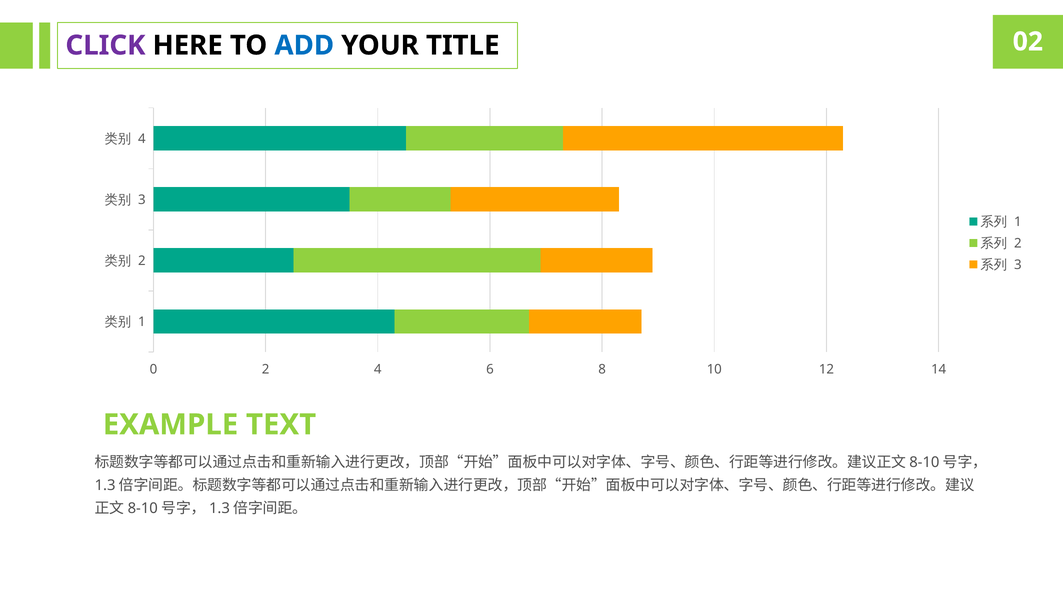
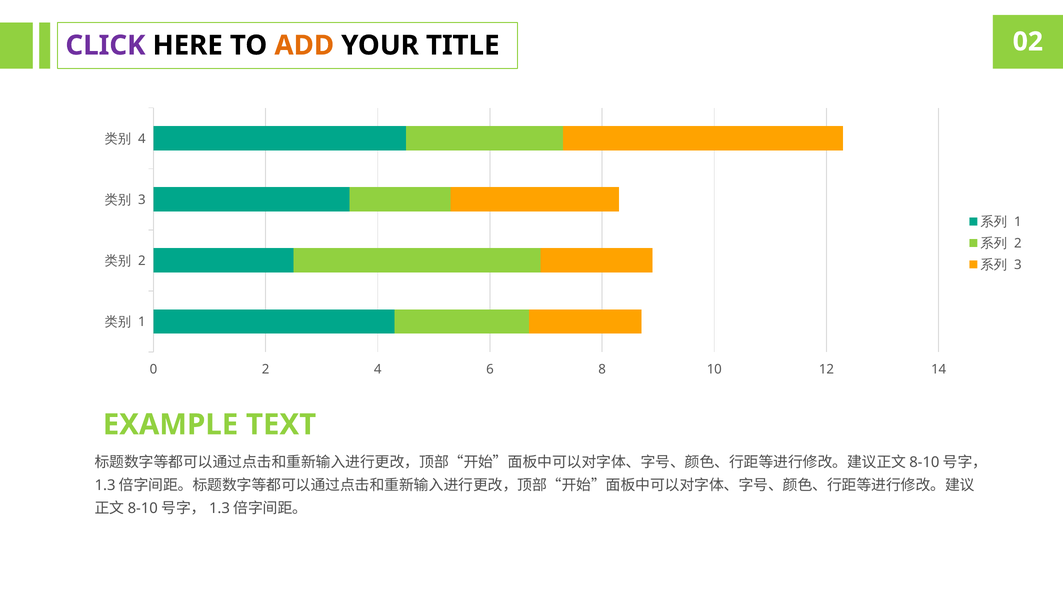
ADD colour: blue -> orange
